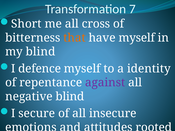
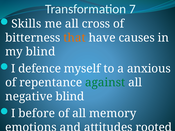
Short: Short -> Skills
have myself: myself -> causes
identity: identity -> anxious
against colour: purple -> green
secure: secure -> before
insecure: insecure -> memory
